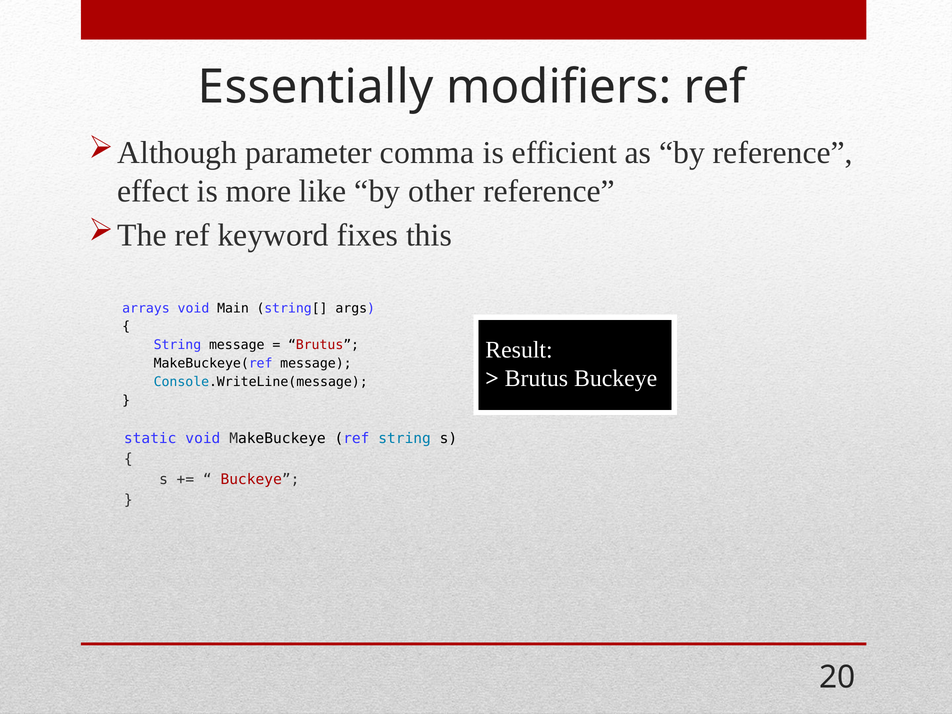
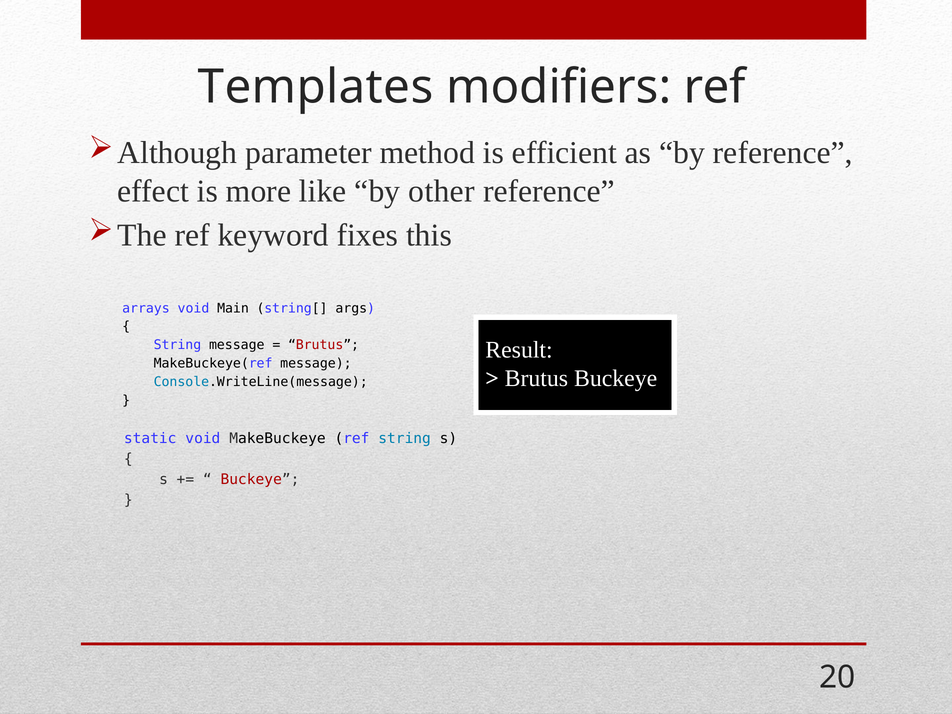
Essentially: Essentially -> Templates
comma: comma -> method
